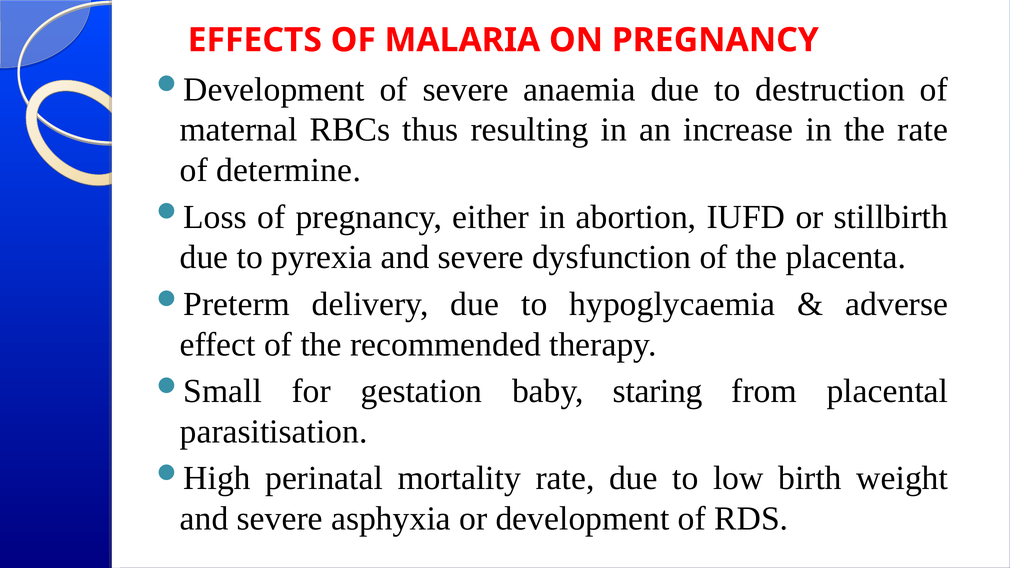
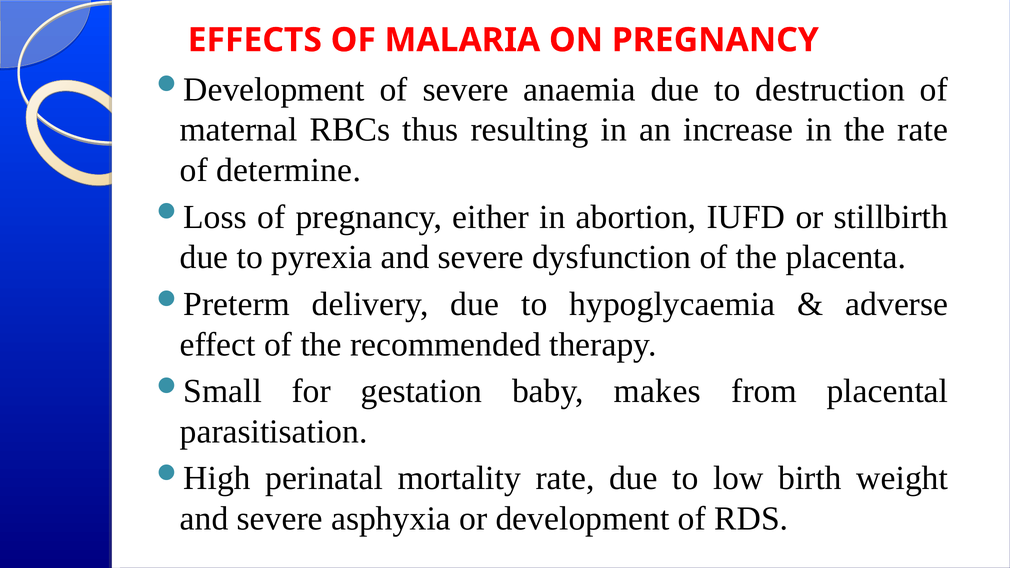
staring: staring -> makes
